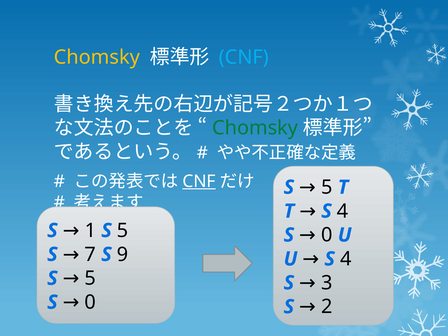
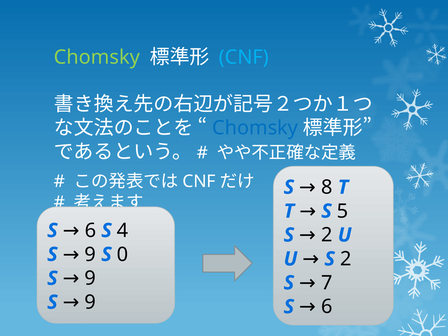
Chomsky at (97, 57) colour: yellow -> light green
Chomsky at (255, 128) colour: green -> blue
CNF at (199, 181) underline: present -> none
5 at (327, 187): 5 -> 8
4 at (343, 211): 4 -> 5
5 at (123, 231): 5 -> 4
1 at (90, 231): 1 -> 6
0 at (327, 235): 0 -> 2
9: 9 -> 0
7 at (90, 254): 7 -> 9
4 at (346, 259): 4 -> 2
5 at (90, 278): 5 -> 9
3: 3 -> 7
0 at (90, 302): 0 -> 9
2 at (327, 307): 2 -> 6
